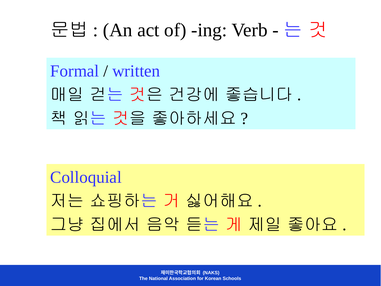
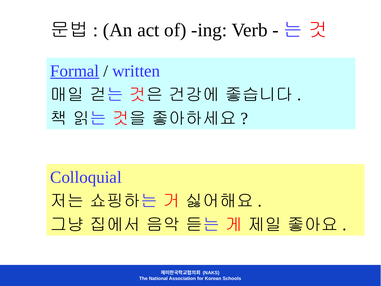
Formal underline: none -> present
